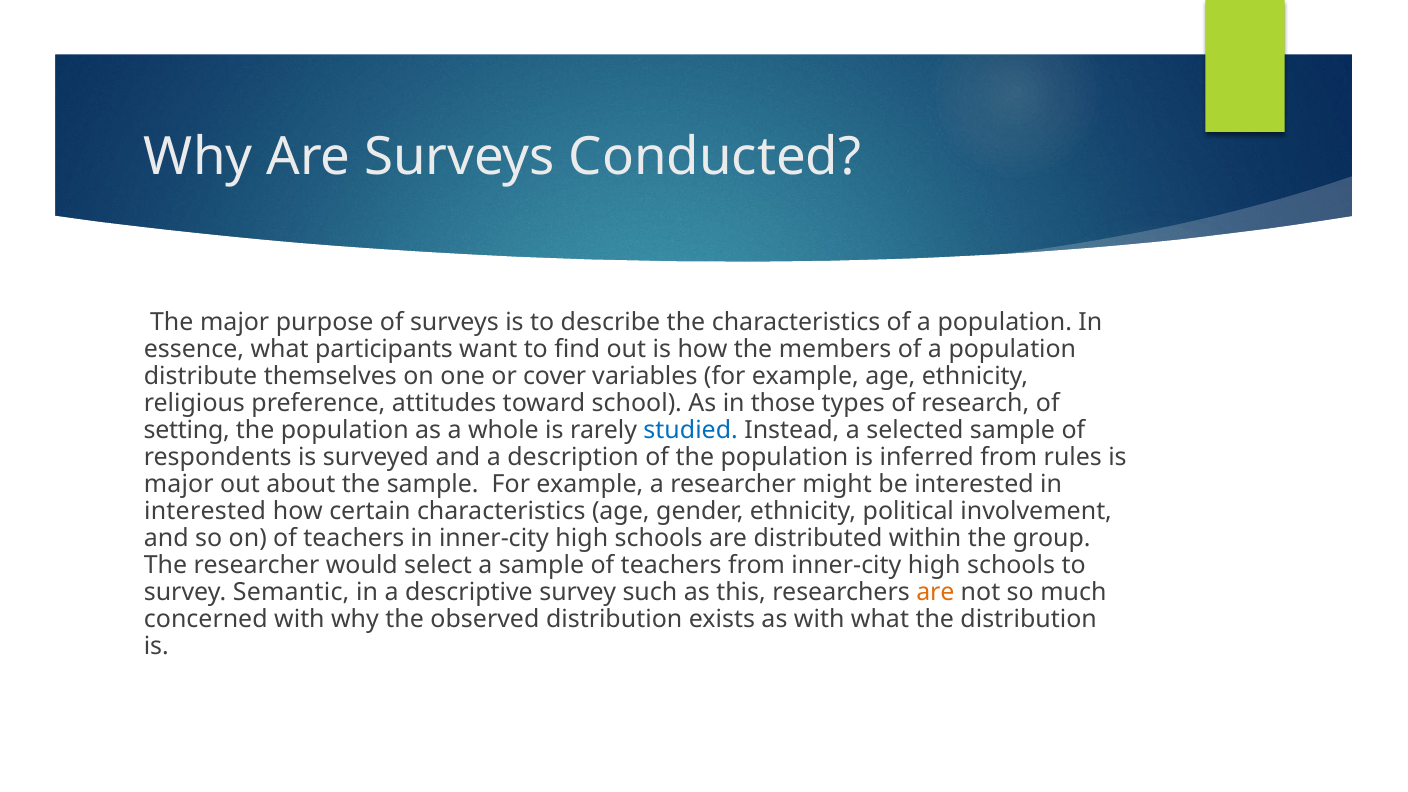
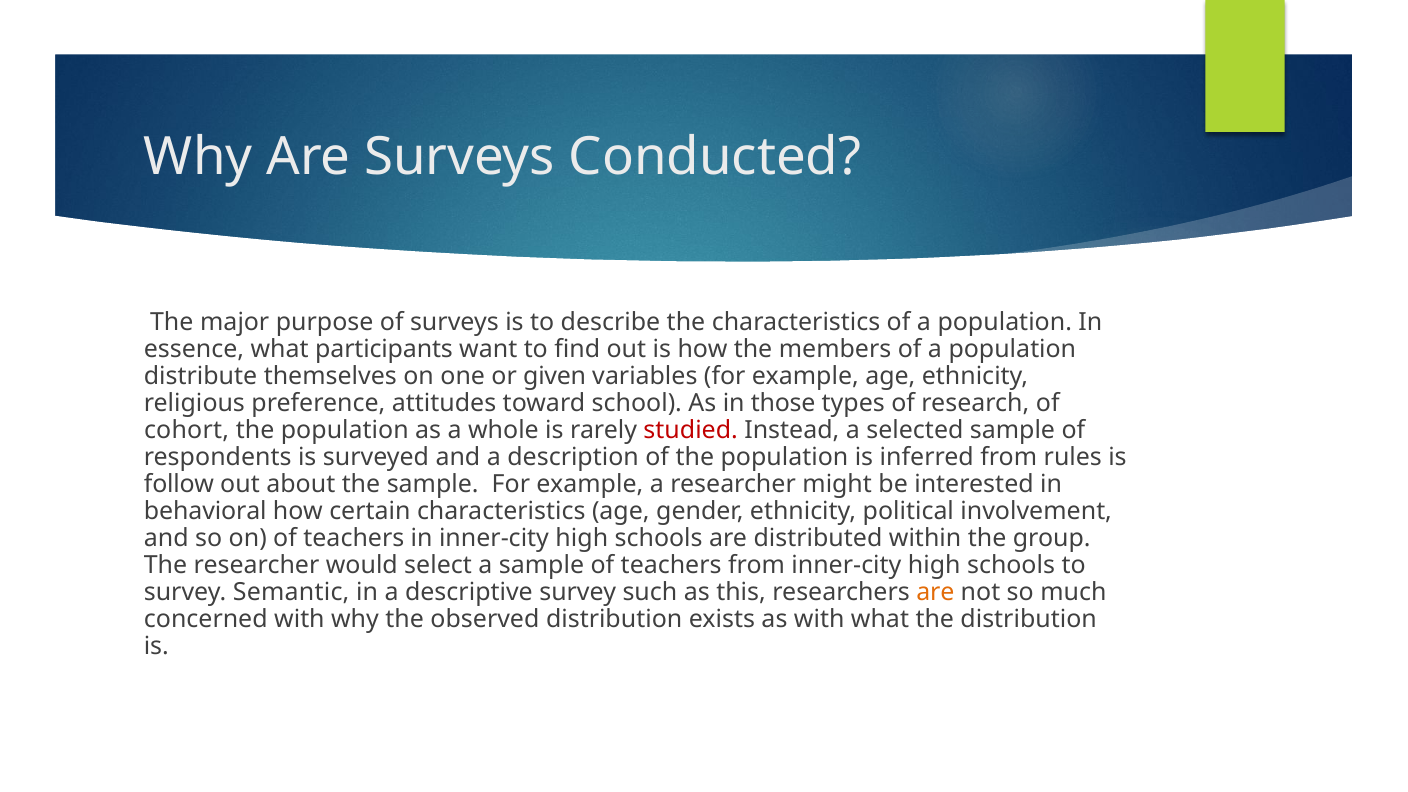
cover: cover -> given
setting: setting -> cohort
studied colour: blue -> red
major at (179, 484): major -> follow
interested at (205, 511): interested -> behavioral
